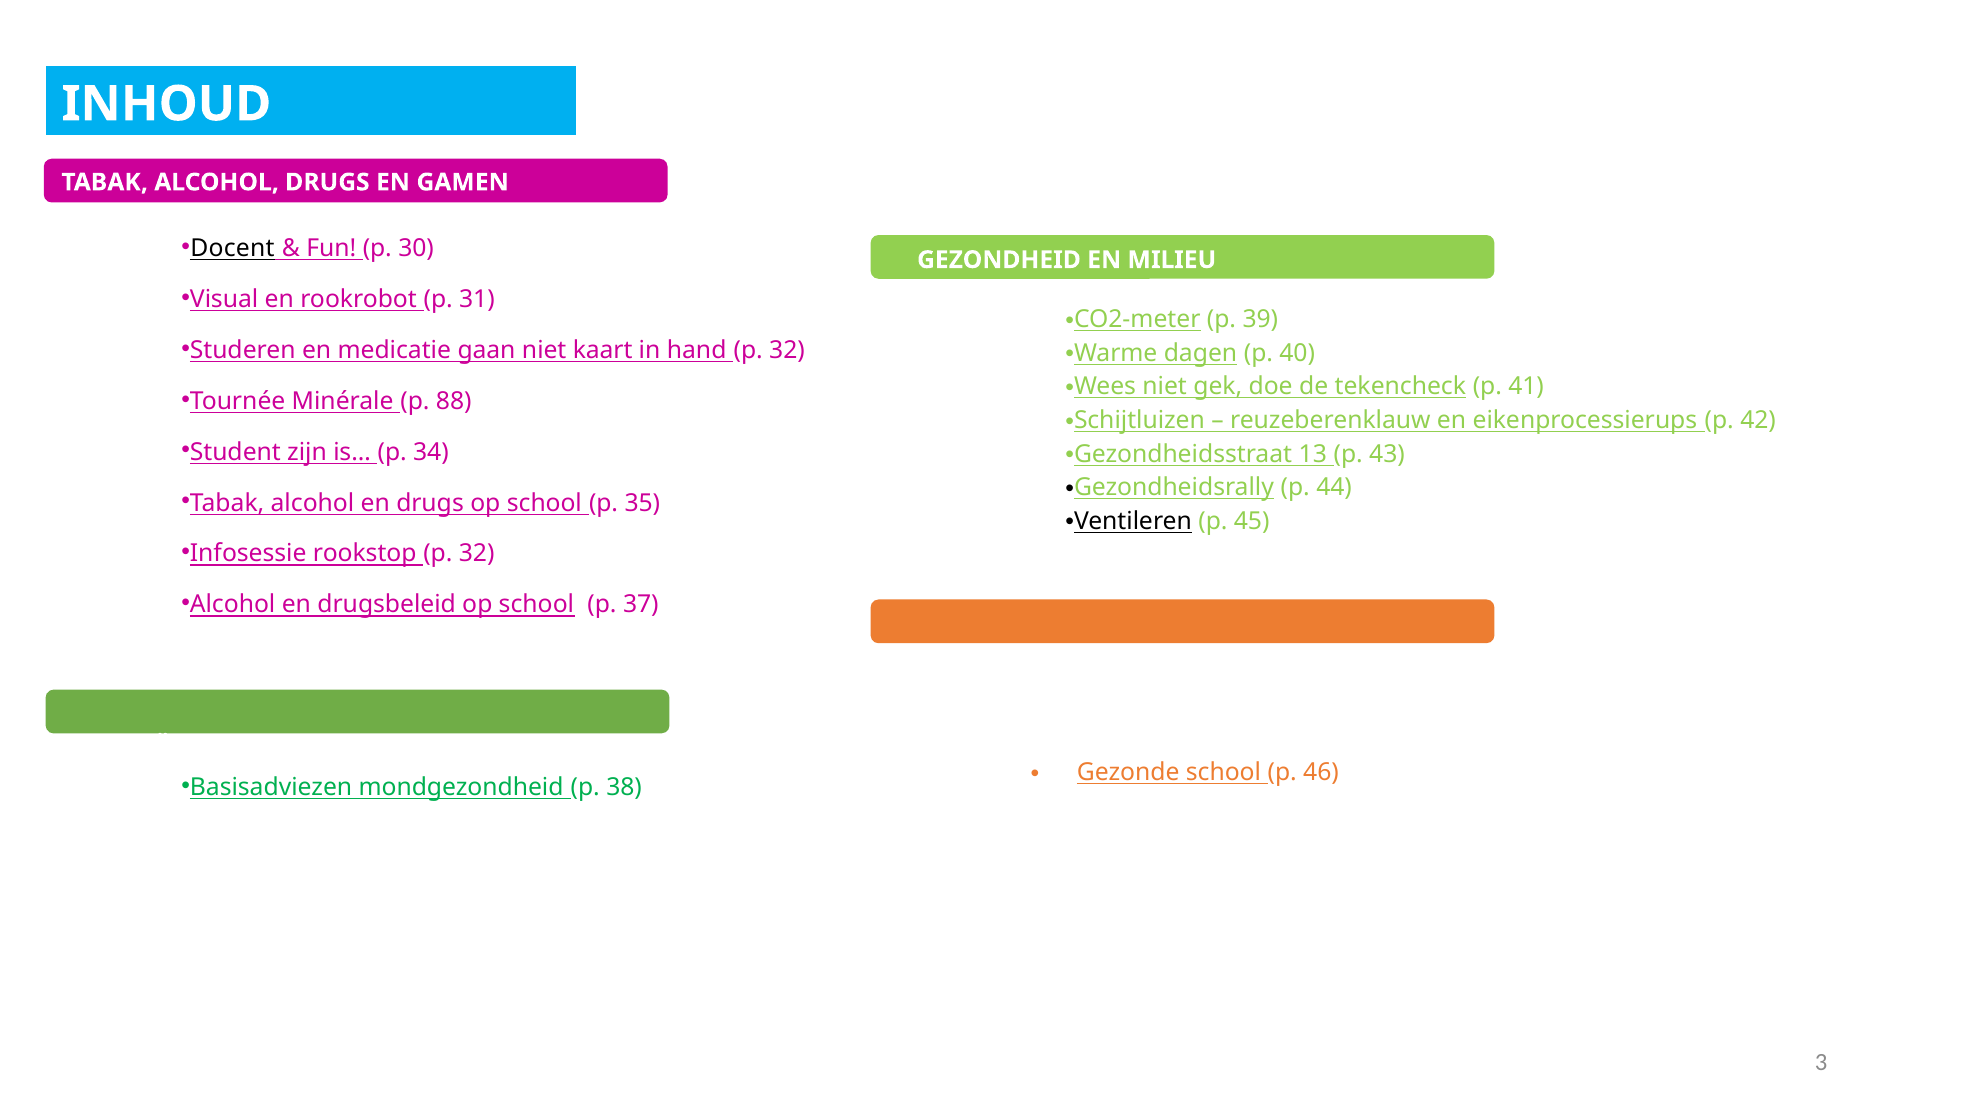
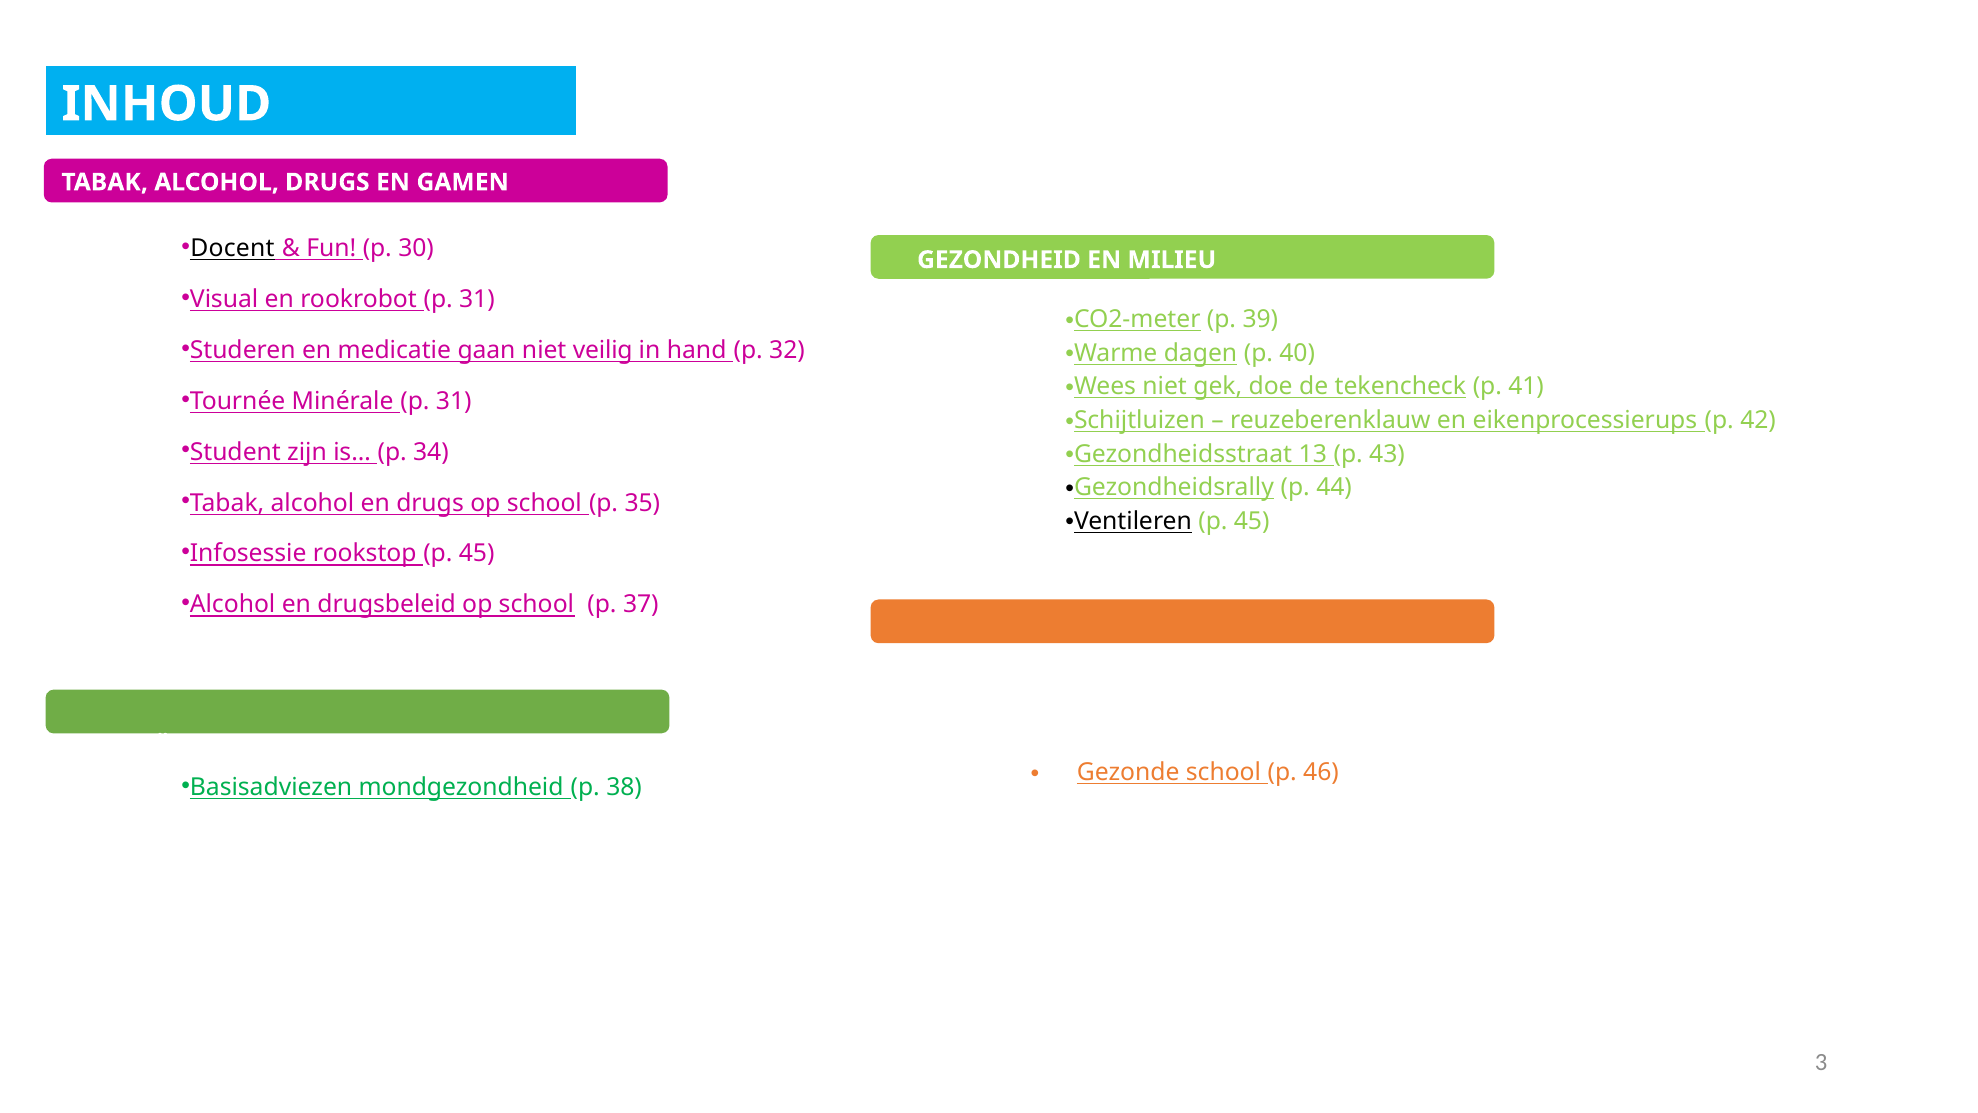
kaart: kaart -> veilig
Minérale p 88: 88 -> 31
rookstop p 32: 32 -> 45
